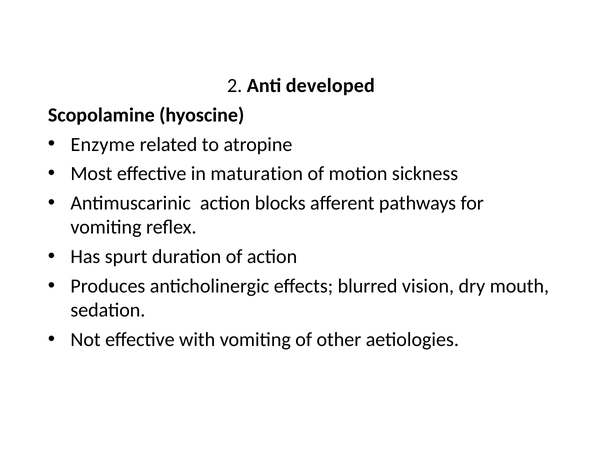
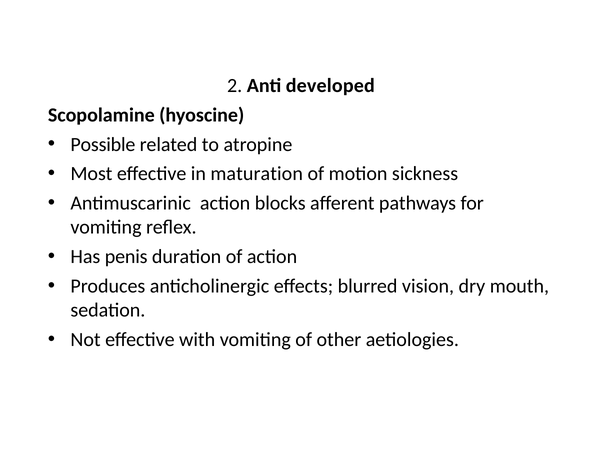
Enzyme: Enzyme -> Possible
spurt: spurt -> penis
